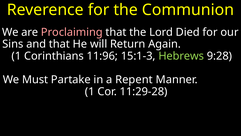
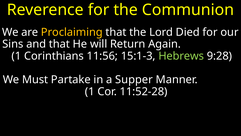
Proclaiming colour: pink -> yellow
11:96: 11:96 -> 11:56
Repent: Repent -> Supper
11:29-28: 11:29-28 -> 11:52-28
